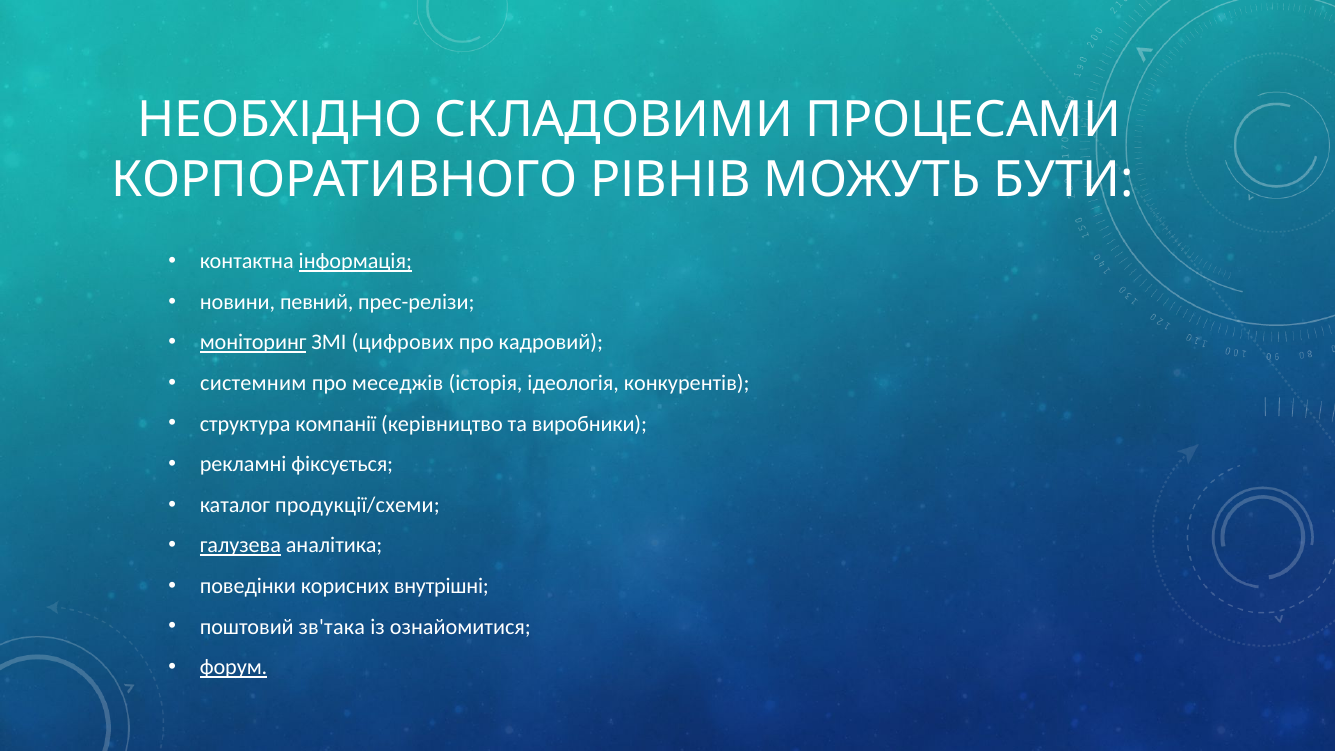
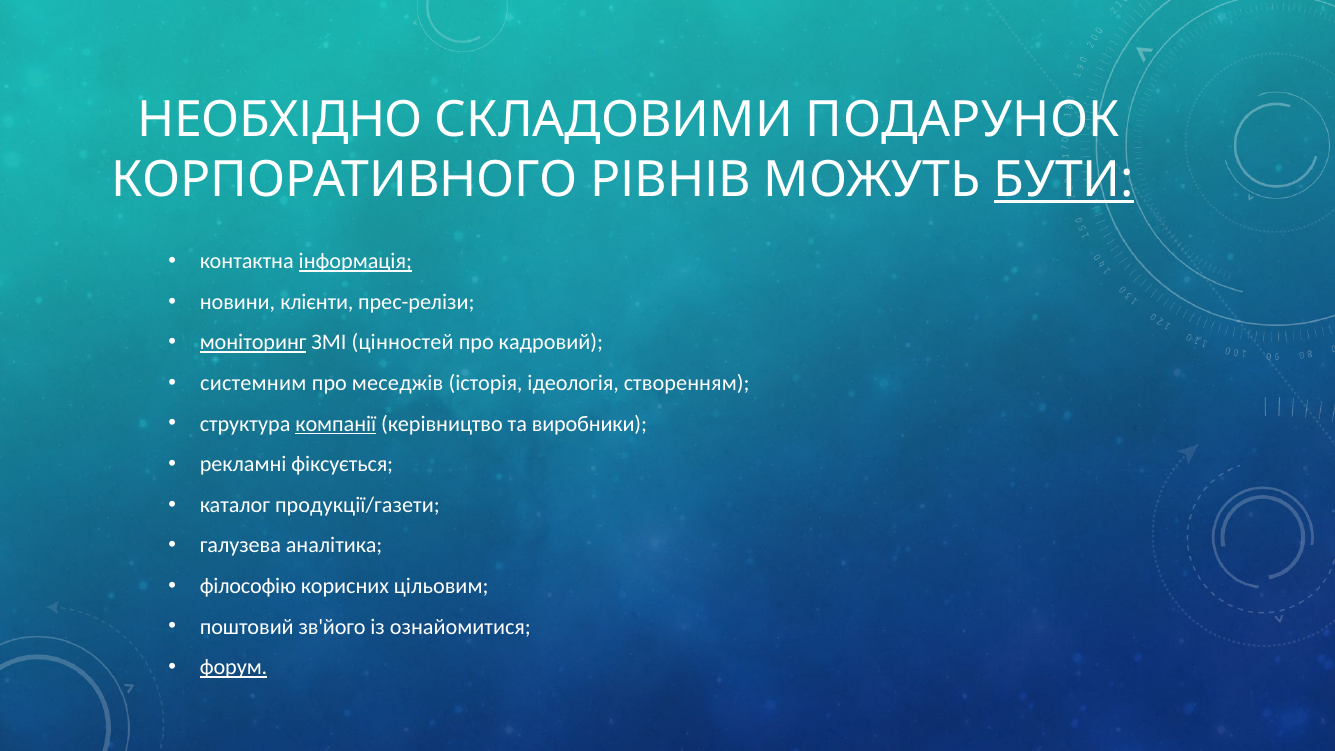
ПРОЦЕСАМИ: ПРОЦЕСАМИ -> ПОДАРУНОК
БУТИ underline: none -> present
певний: певний -> клієнти
цифрових: цифрових -> цінностей
конкурентів: конкурентів -> створенням
компанії underline: none -> present
продукції/схеми: продукції/схеми -> продукції/газети
галузева underline: present -> none
поведінки: поведінки -> філософію
внутрішні: внутрішні -> цільовим
зв'така: зв'така -> зв'його
